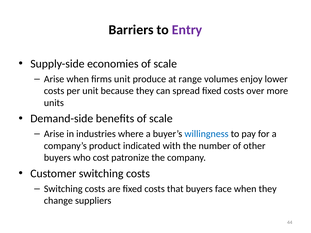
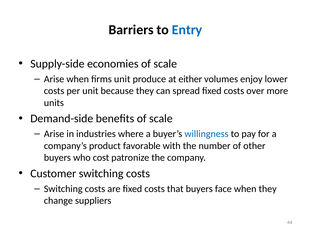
Entry colour: purple -> blue
range: range -> either
indicated: indicated -> favorable
